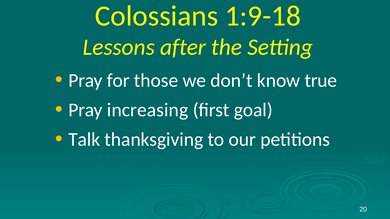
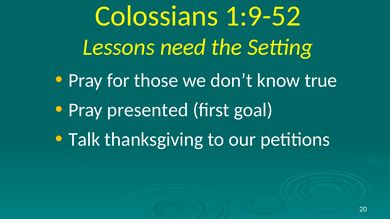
1:9-18: 1:9-18 -> 1:9-52
after: after -> need
increasing: increasing -> presented
